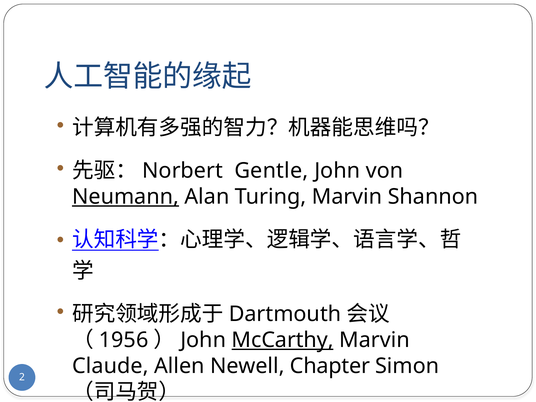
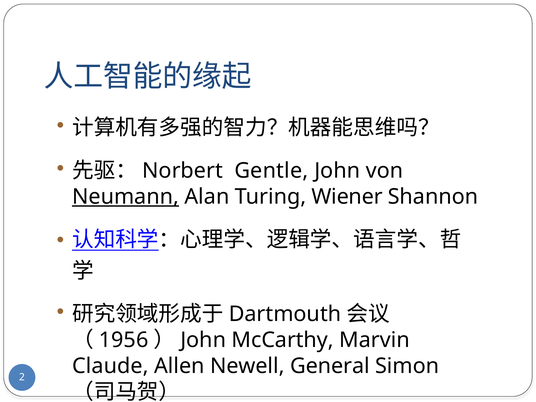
Turing Marvin: Marvin -> Wiener
McCarthy underline: present -> none
Chapter: Chapter -> General
